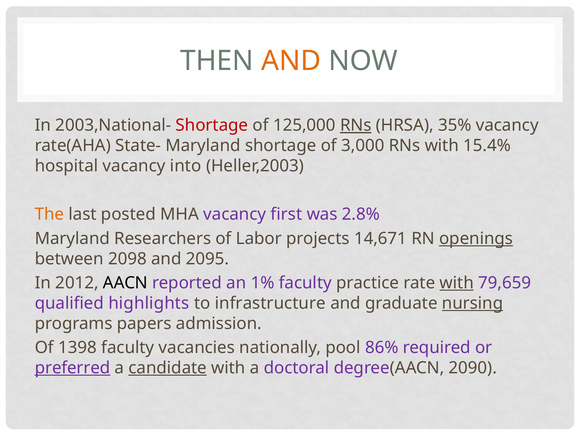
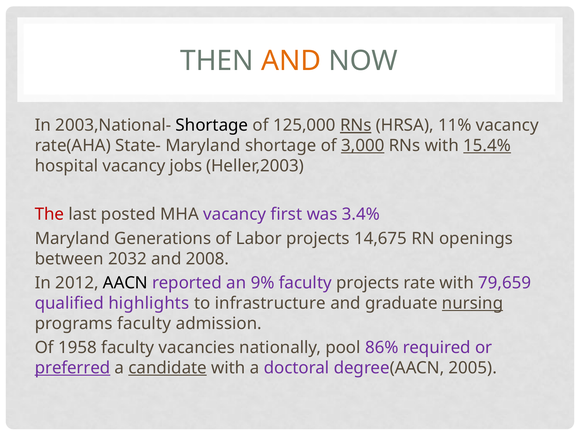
Shortage at (212, 125) colour: red -> black
35%: 35% -> 11%
3,000 underline: none -> present
15.4% underline: none -> present
into: into -> jobs
The colour: orange -> red
2.8%: 2.8% -> 3.4%
Researchers: Researchers -> Generations
14,671: 14,671 -> 14,675
openings underline: present -> none
2098: 2098 -> 2032
2095: 2095 -> 2008
1%: 1% -> 9%
faculty practice: practice -> projects
with at (457, 283) underline: present -> none
programs papers: papers -> faculty
1398: 1398 -> 1958
2090: 2090 -> 2005
